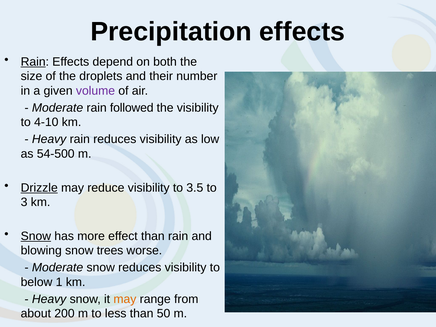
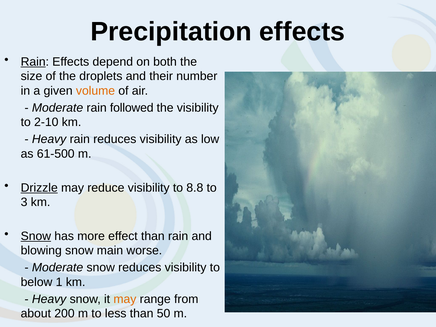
volume colour: purple -> orange
4-10: 4-10 -> 2-10
54-500: 54-500 -> 61-500
3.5: 3.5 -> 8.8
trees: trees -> main
